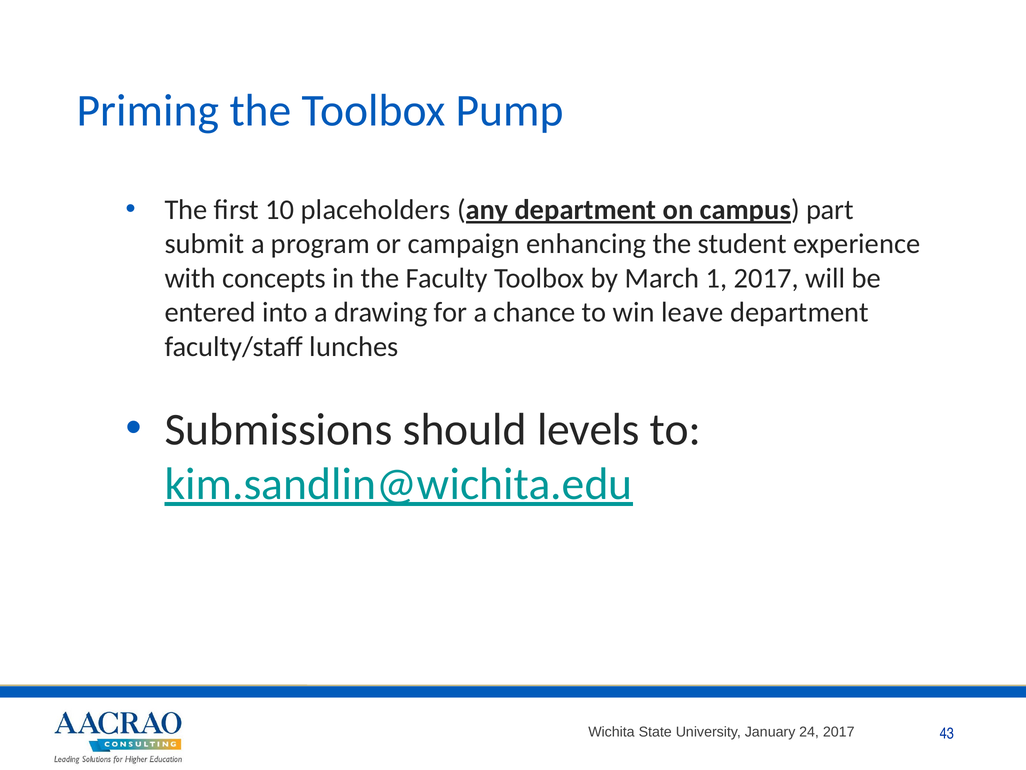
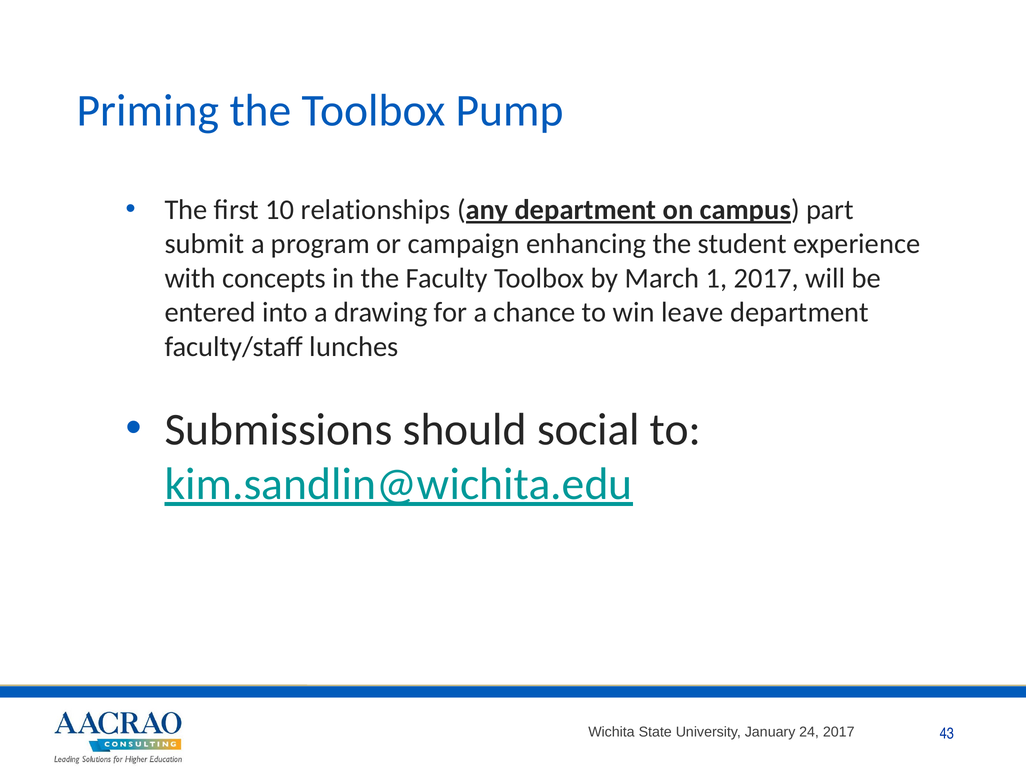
placeholders: placeholders -> relationships
levels: levels -> social
